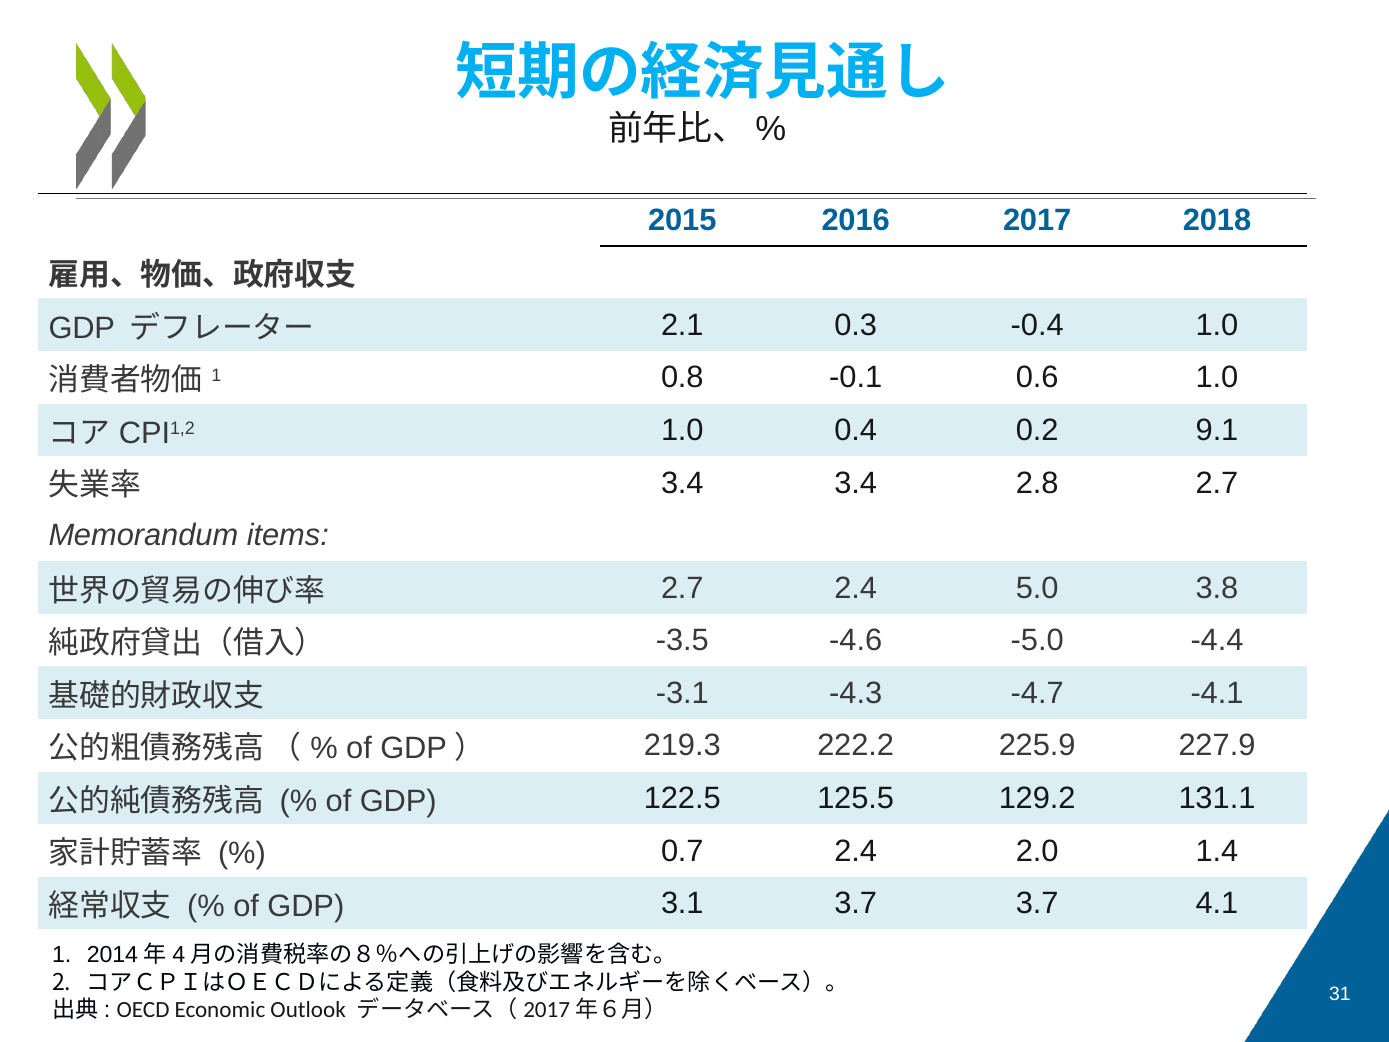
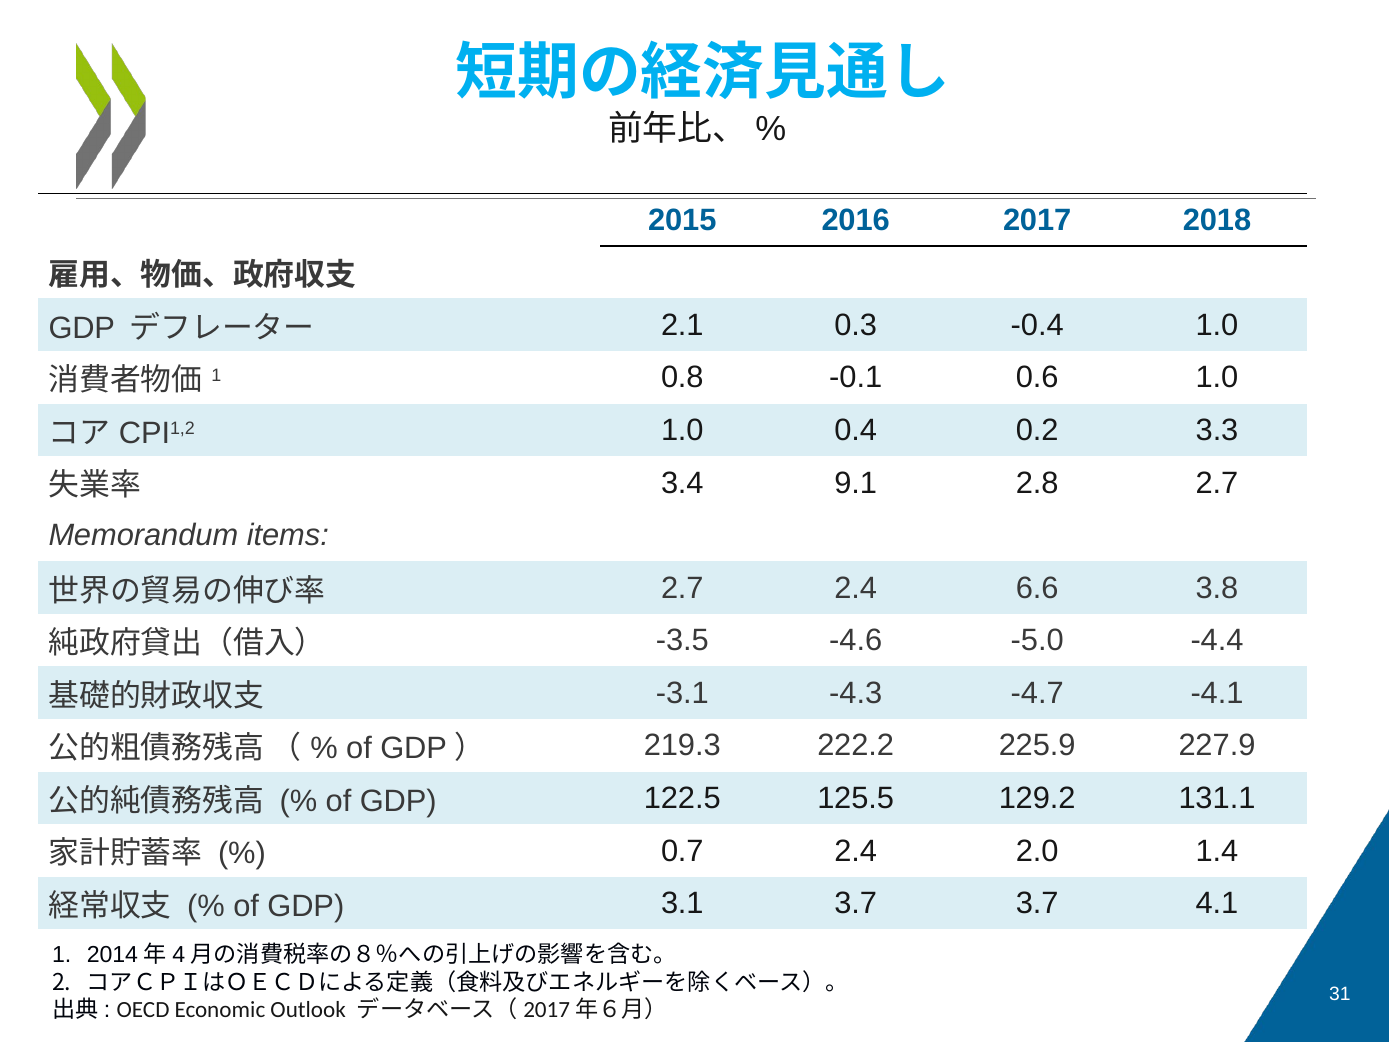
9.1: 9.1 -> 3.3
3.4 3.4: 3.4 -> 9.1
5.0: 5.0 -> 6.6
